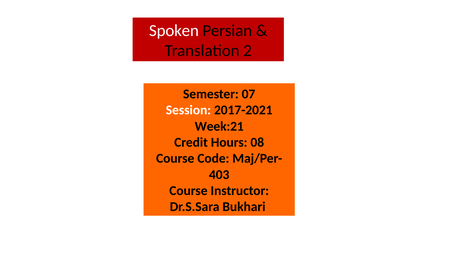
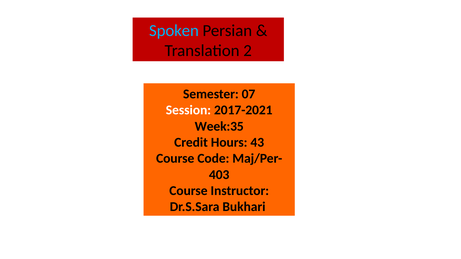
Spoken colour: white -> light blue
Week:21: Week:21 -> Week:35
08: 08 -> 43
